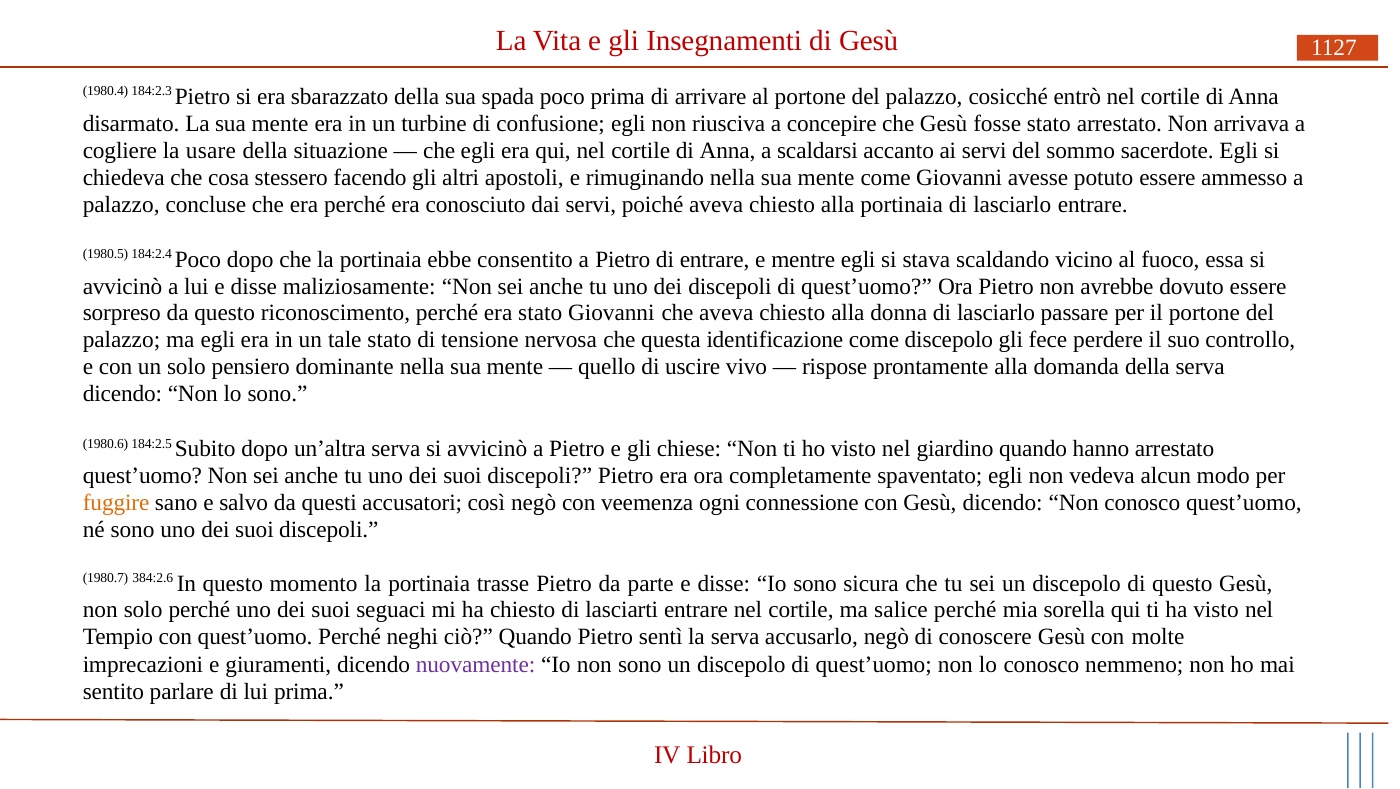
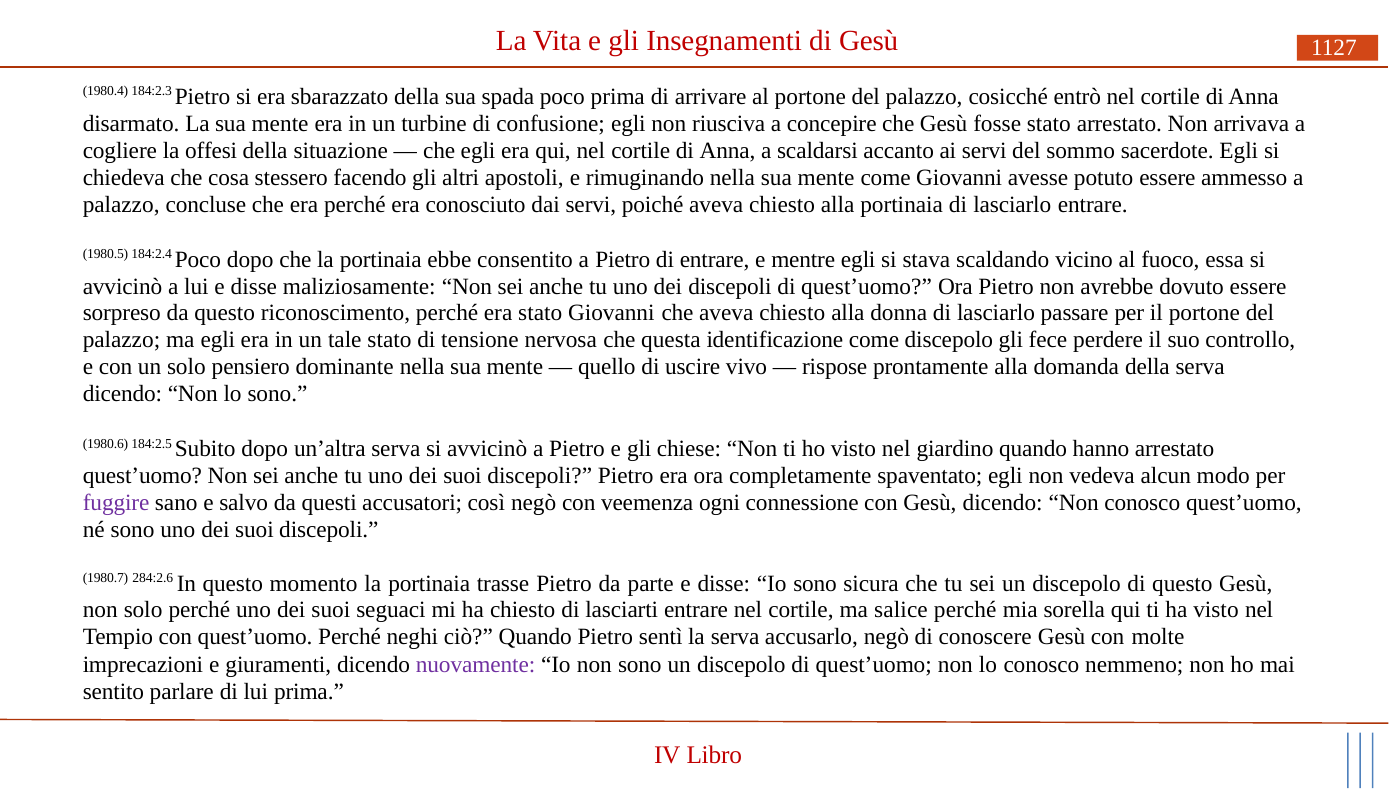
usare: usare -> offesi
fuggire colour: orange -> purple
384:2.6: 384:2.6 -> 284:2.6
